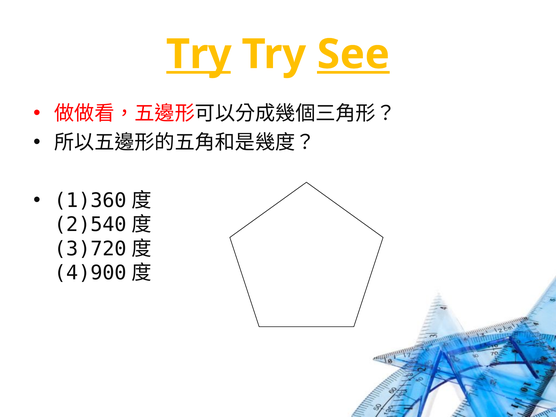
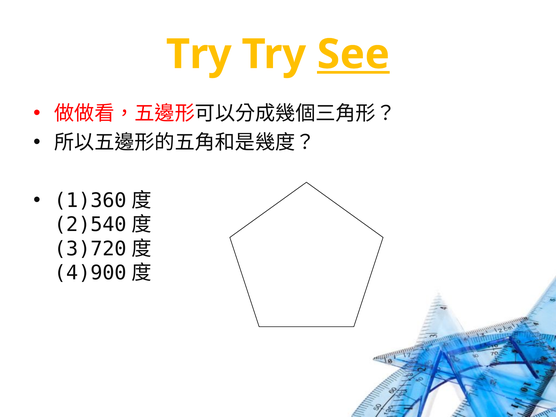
Try at (199, 54) underline: present -> none
